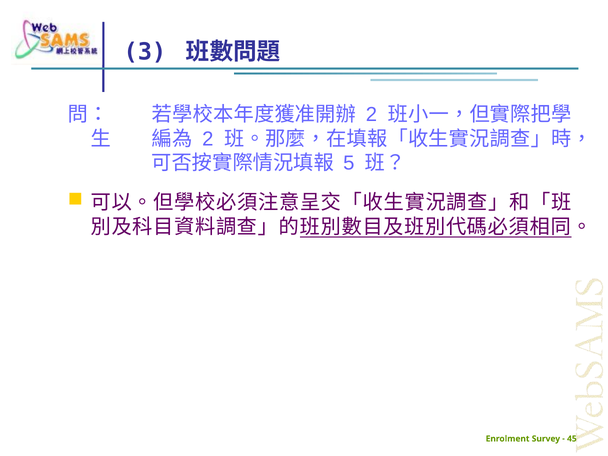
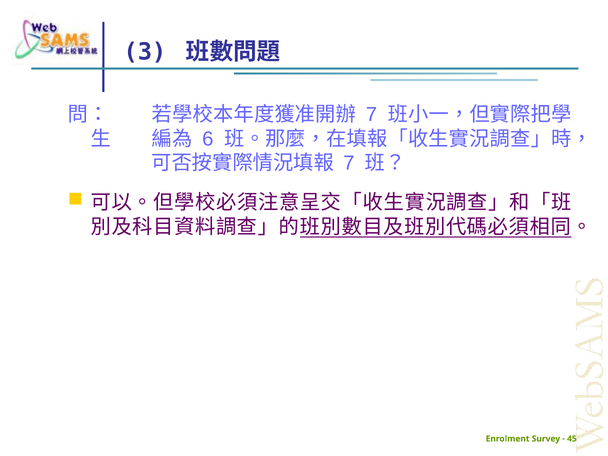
2 at (371, 115): 2 -> 7
2 at (208, 139): 2 -> 6
5 at (349, 163): 5 -> 7
